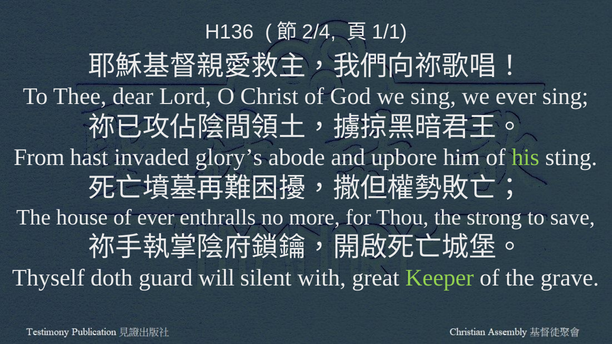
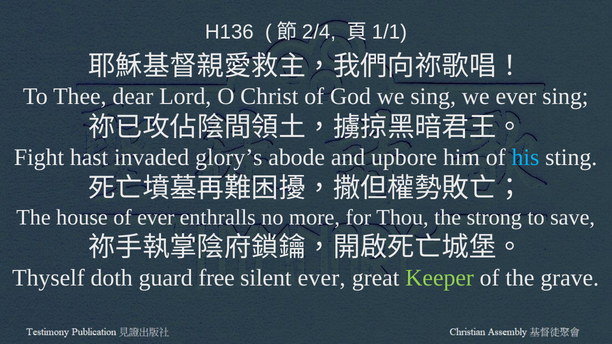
From: From -> Fight
his colour: light green -> light blue
will: will -> free
silent with: with -> ever
